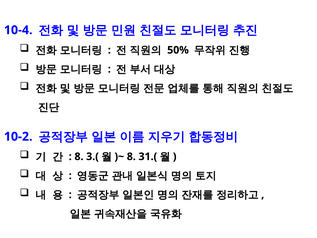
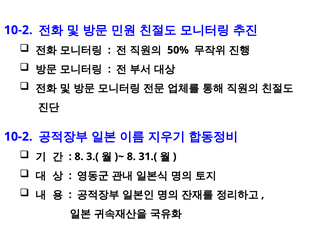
10-4 at (18, 30): 10-4 -> 10-2
